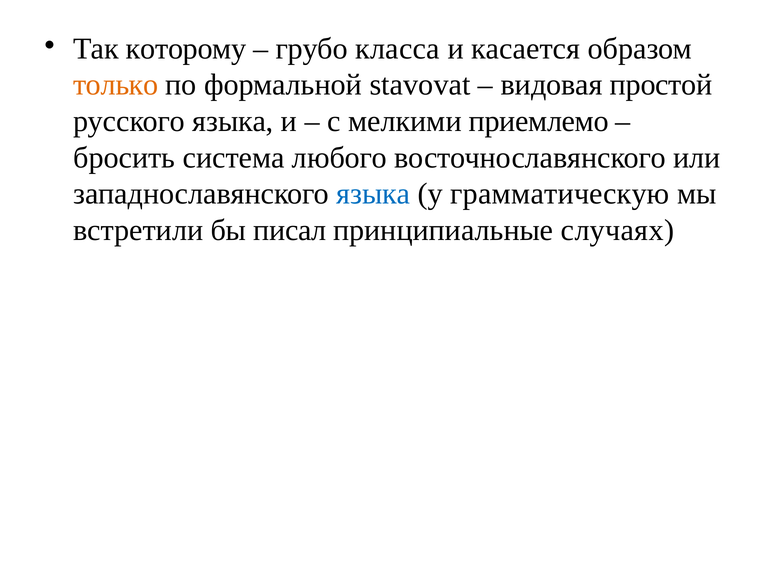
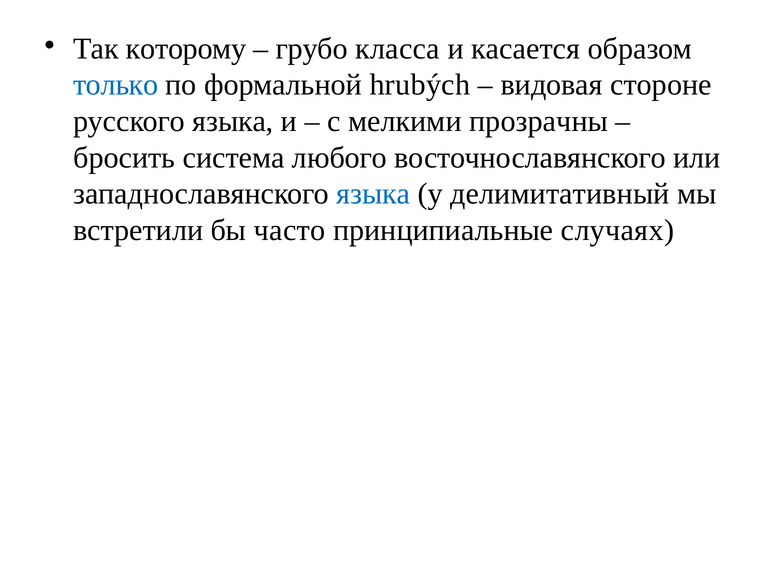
только colour: orange -> blue
stavovat: stavovat -> hrubých
простой: простой -> стороне
приемлемо: приемлемо -> прозрачны
грамматическую: грамматическую -> делимитативный
писал: писал -> часто
